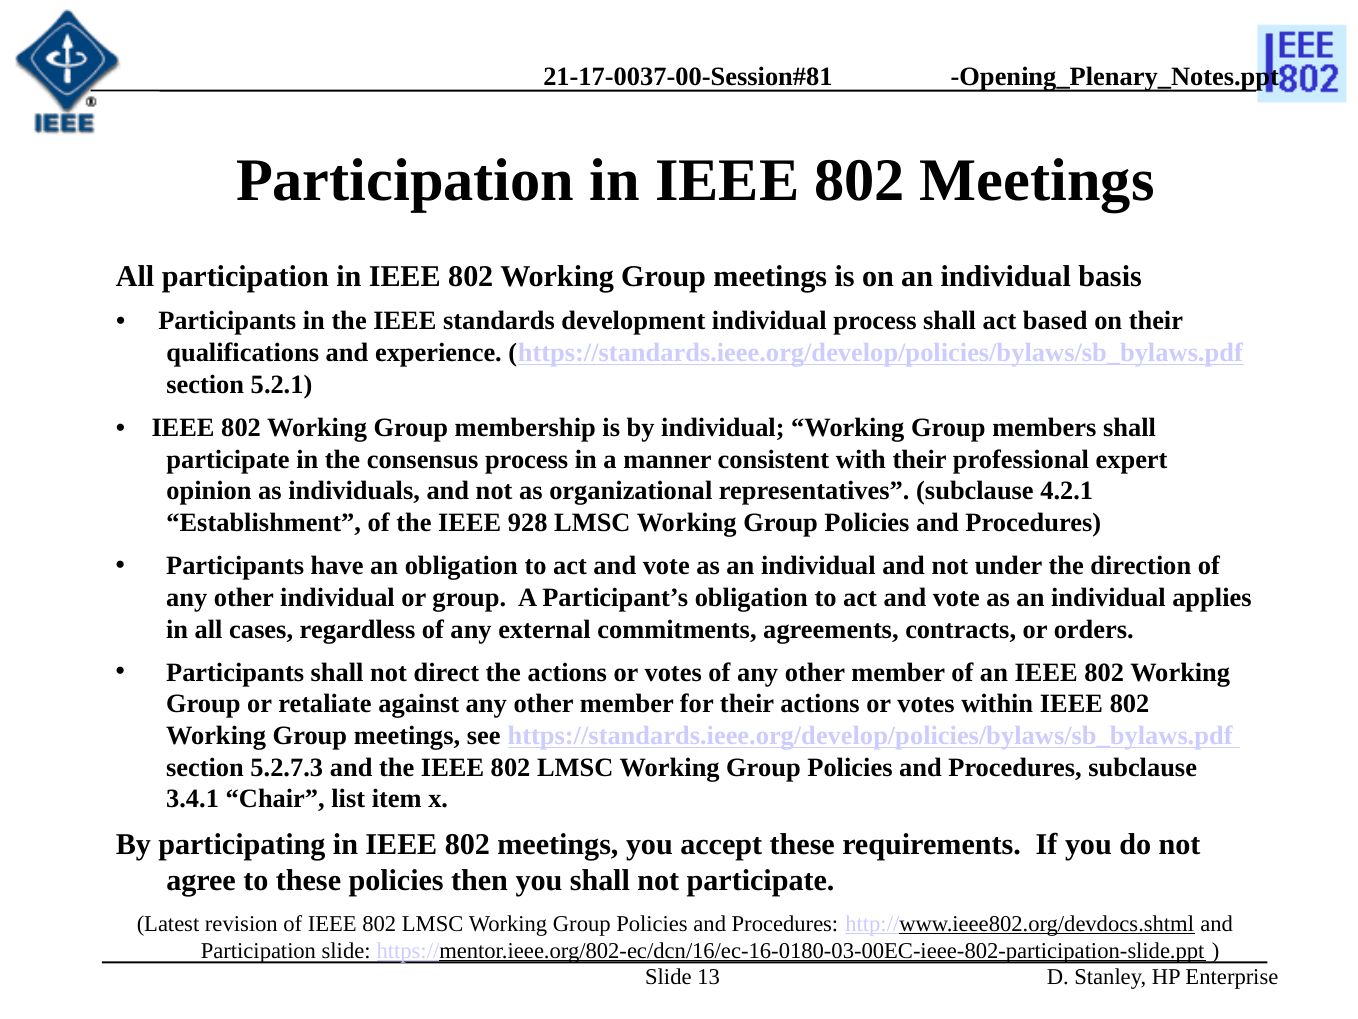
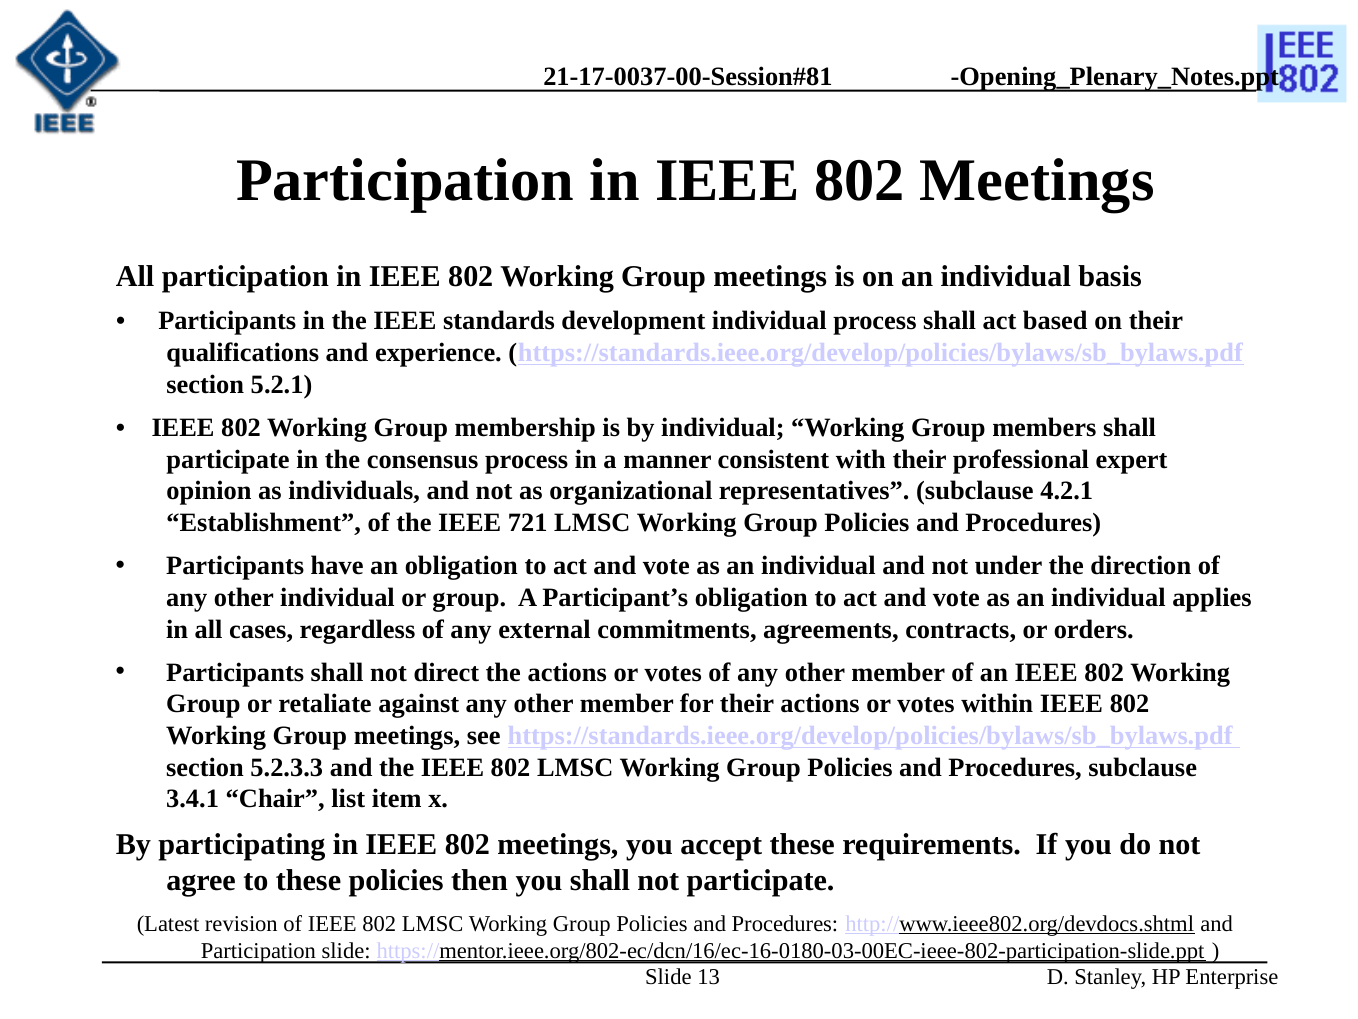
928: 928 -> 721
5.2.7.3: 5.2.7.3 -> 5.2.3.3
